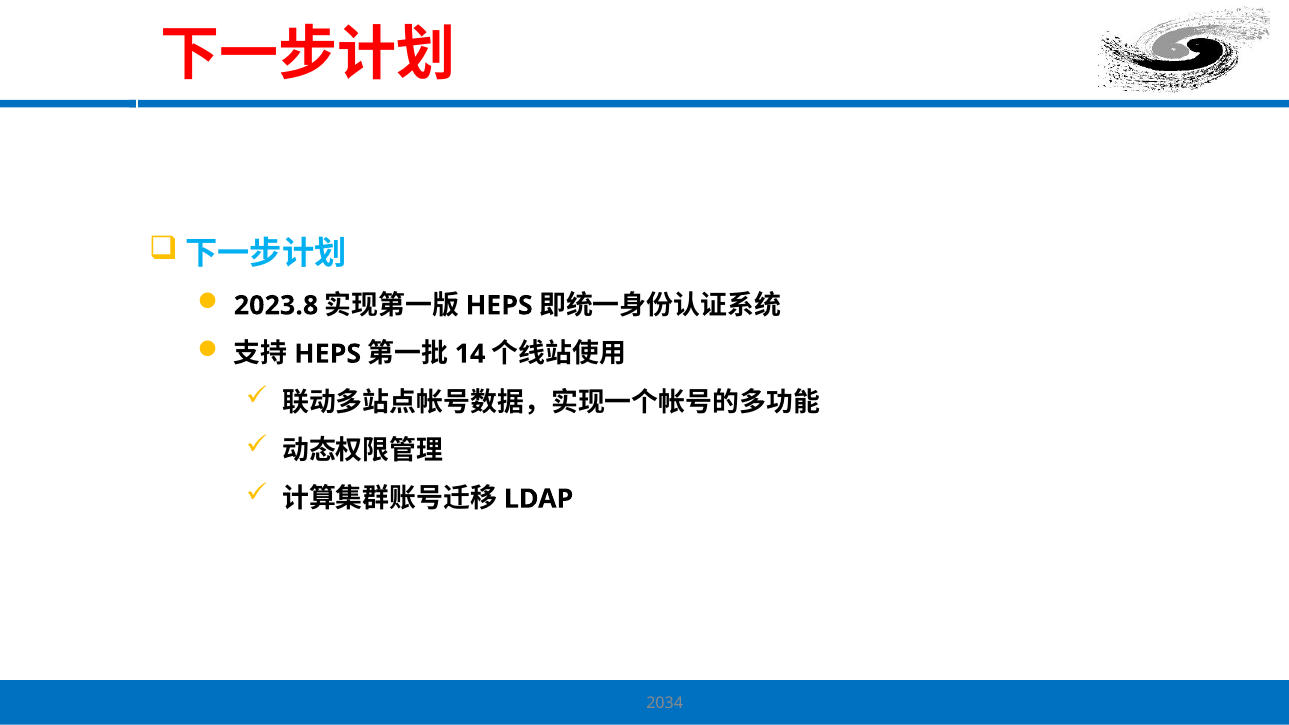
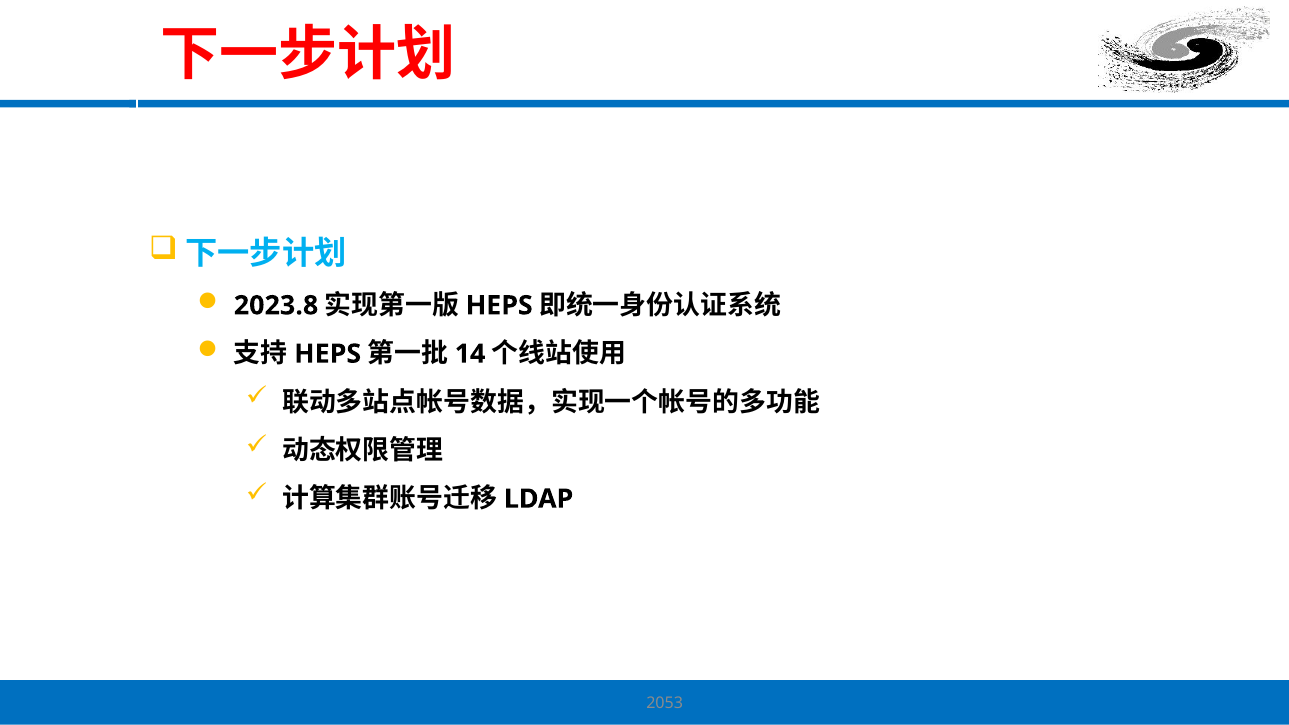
2034: 2034 -> 2053
